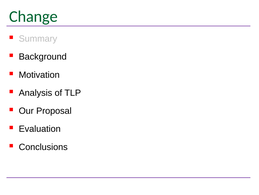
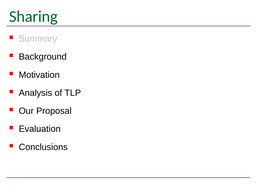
Change: Change -> Sharing
